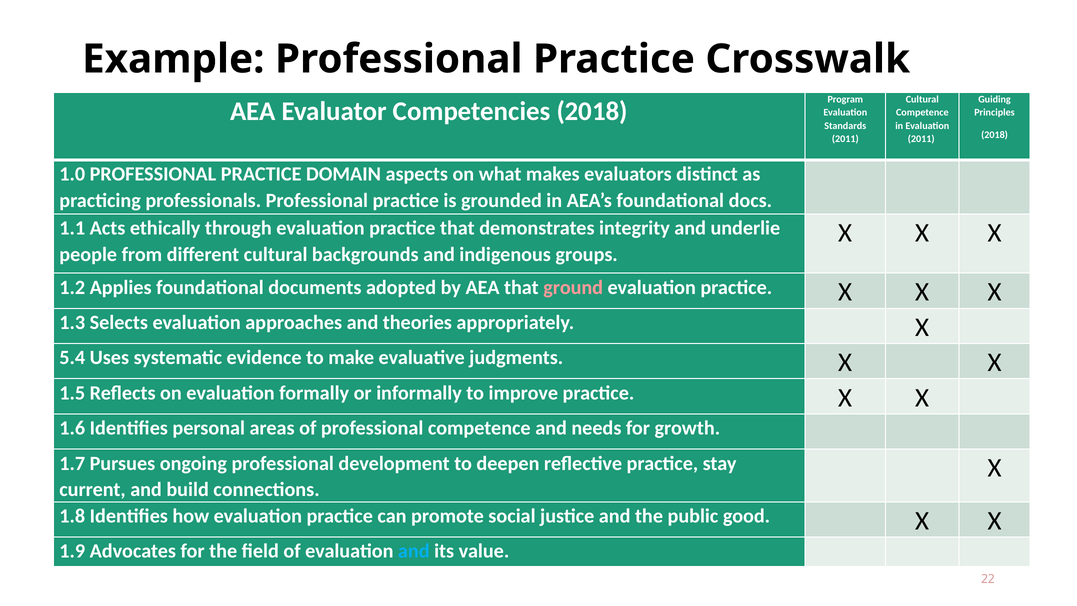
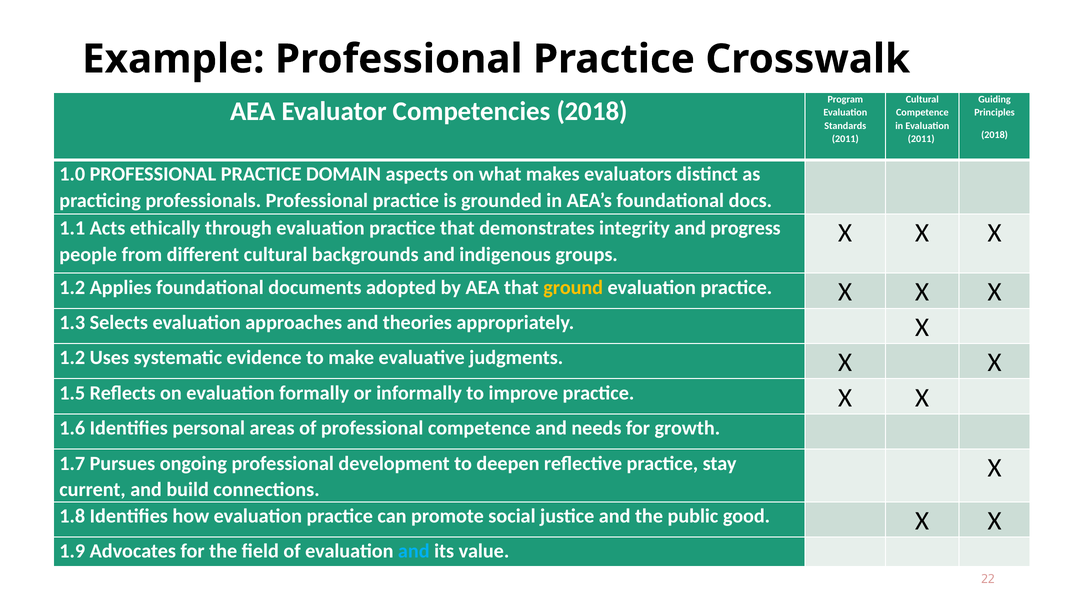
underlie: underlie -> progress
ground colour: pink -> yellow
5.4 at (72, 358): 5.4 -> 1.2
